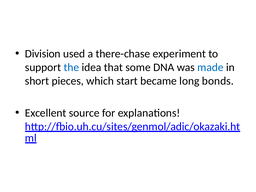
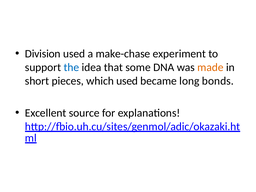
there-chase: there-chase -> make-chase
made colour: blue -> orange
which start: start -> used
